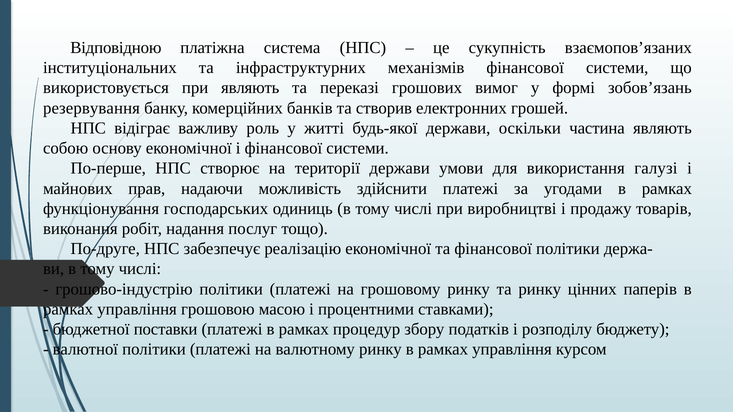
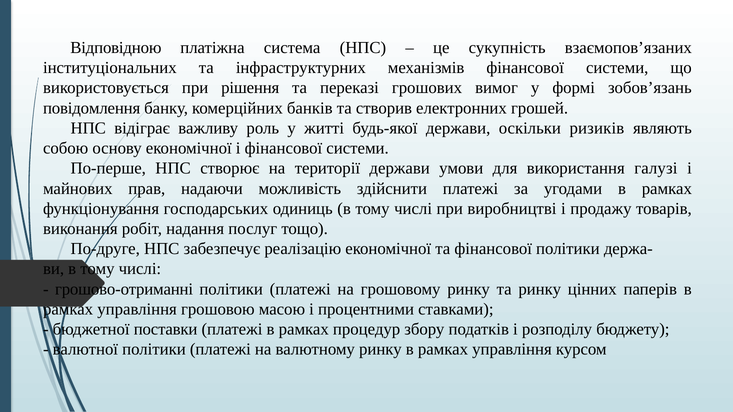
при являють: являють -> рішення
резервування: резервування -> повідомлення
частина: частина -> ризиків
грошово-індустрію: грошово-індустрію -> грошово-отриманні
